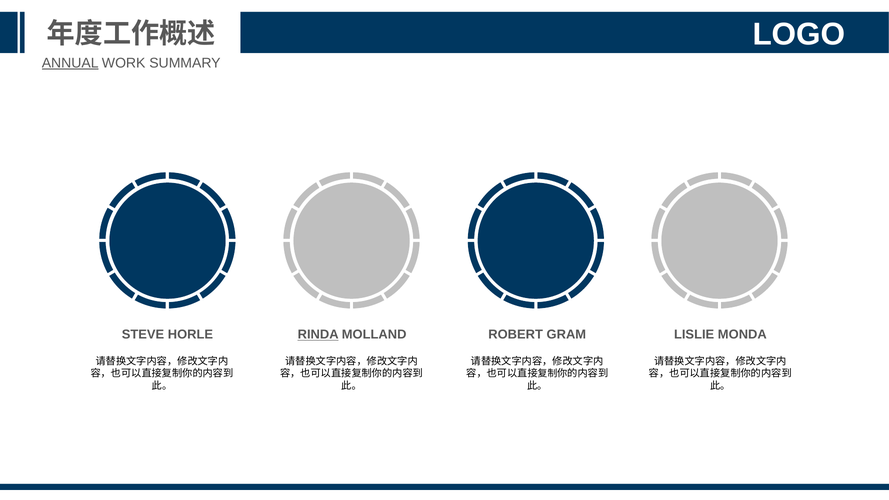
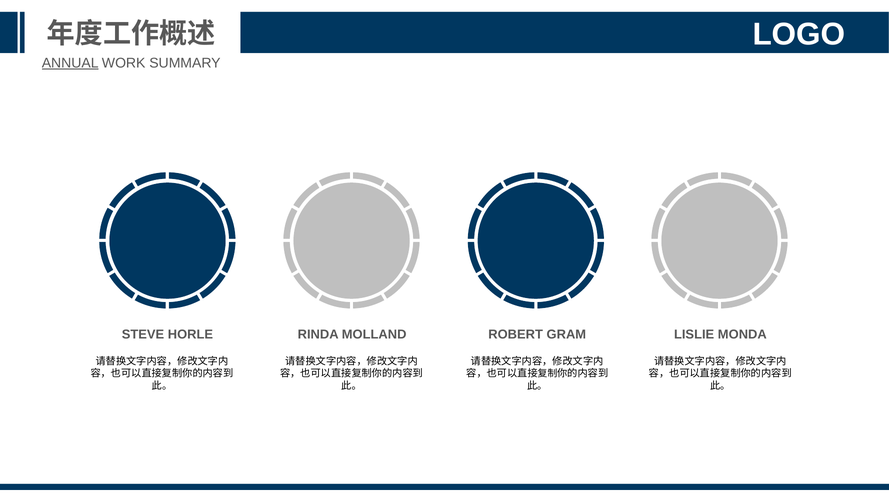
RINDA underline: present -> none
